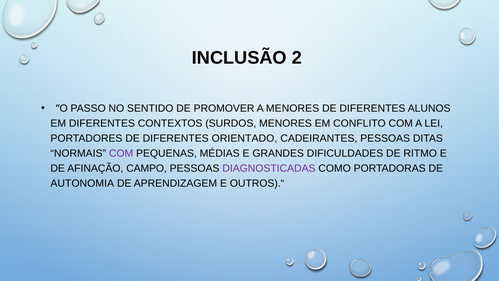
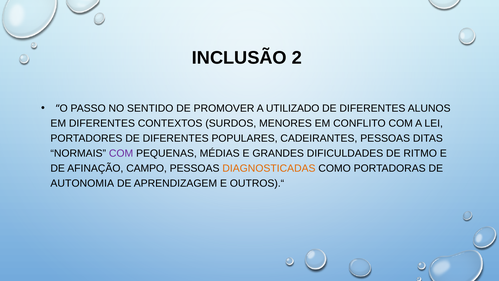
A MENORES: MENORES -> UTILIZADO
ORIENTADO: ORIENTADO -> POPULARES
DIAGNOSTICADAS colour: purple -> orange
